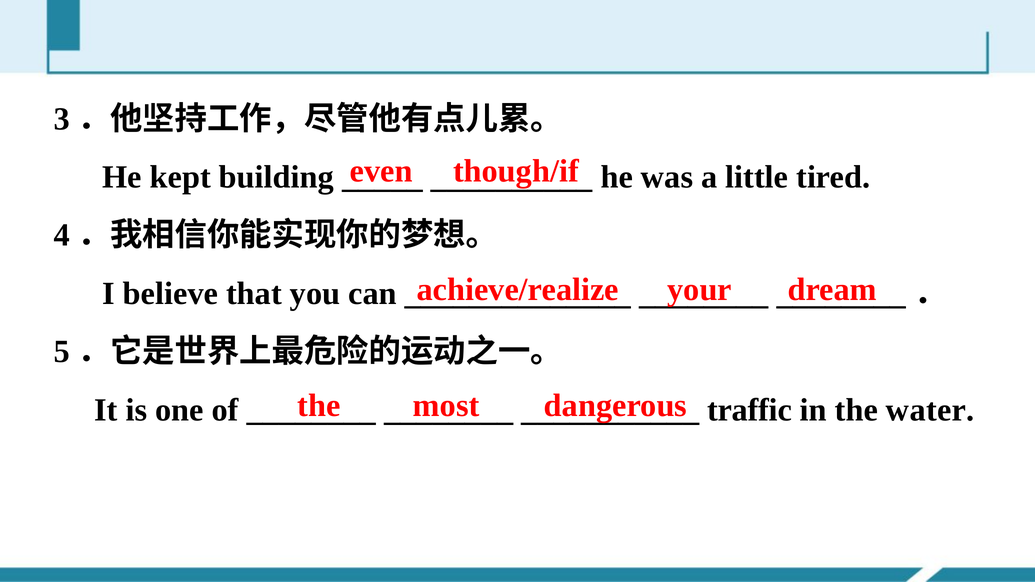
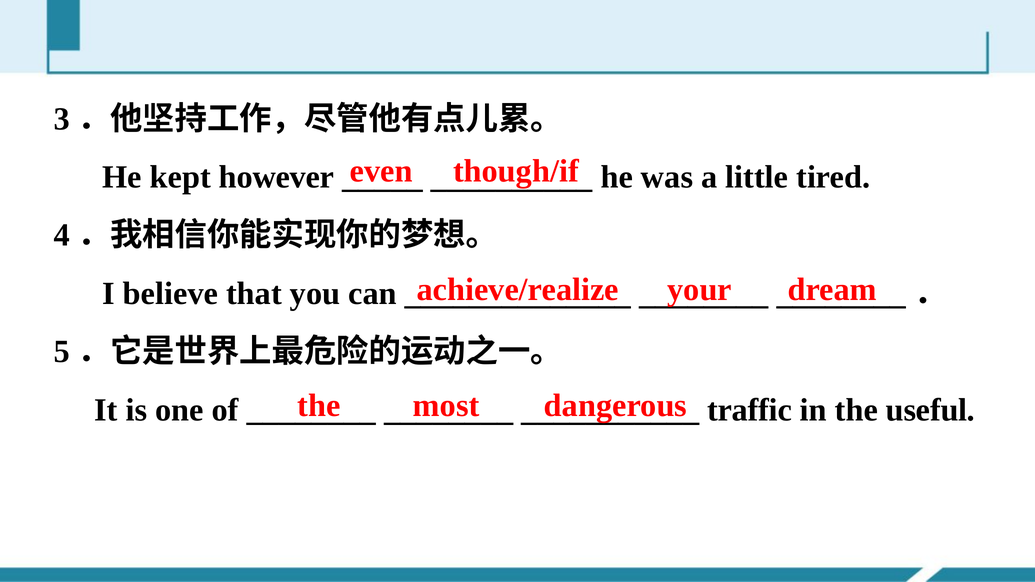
building: building -> however
water: water -> useful
